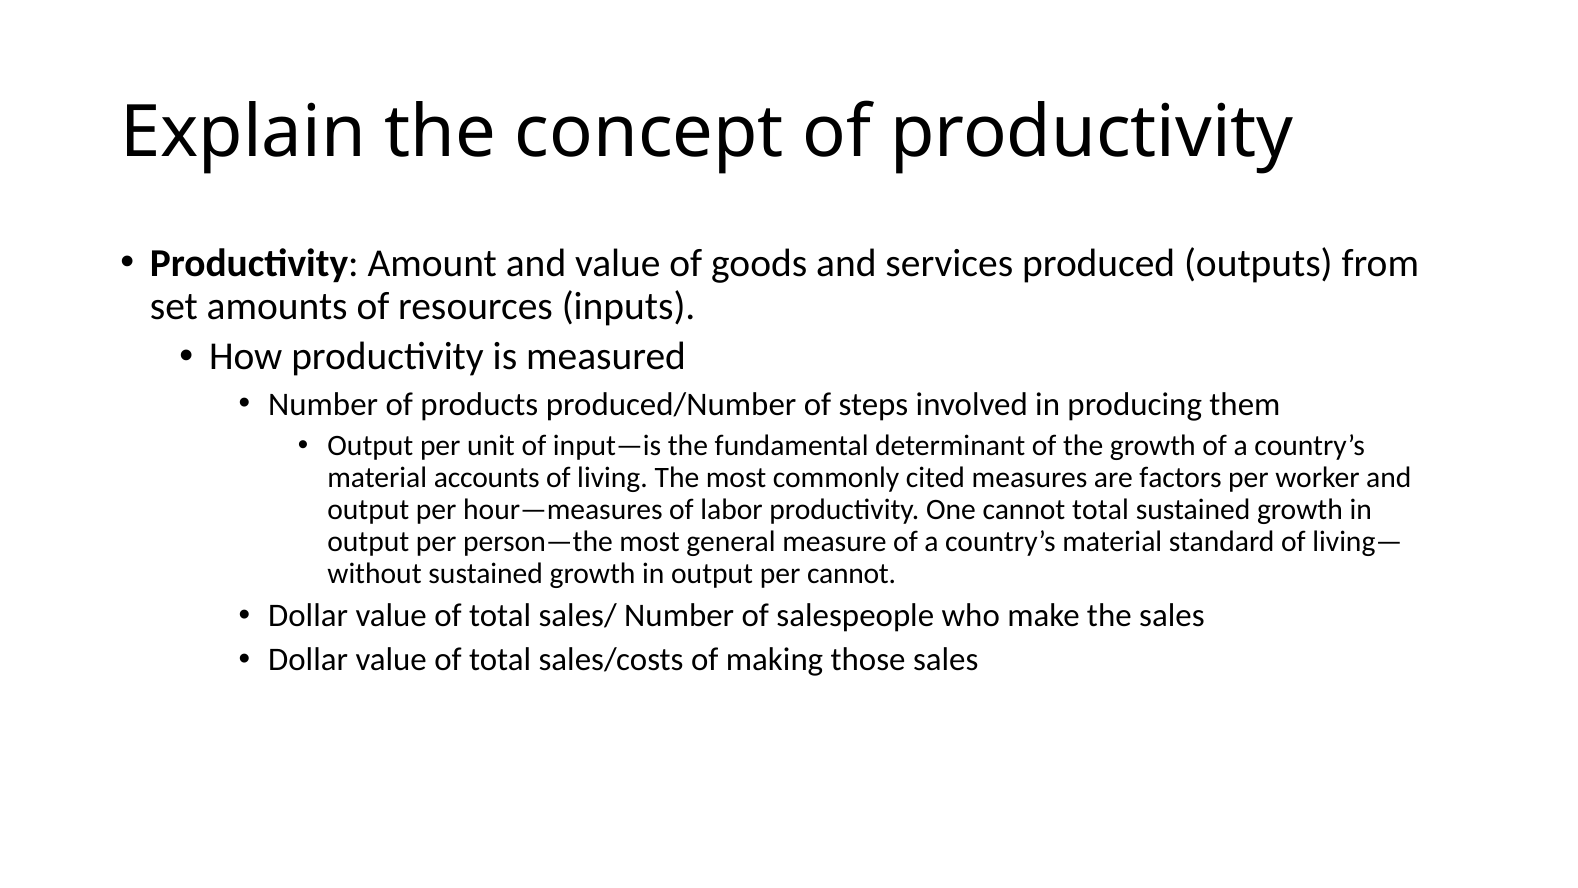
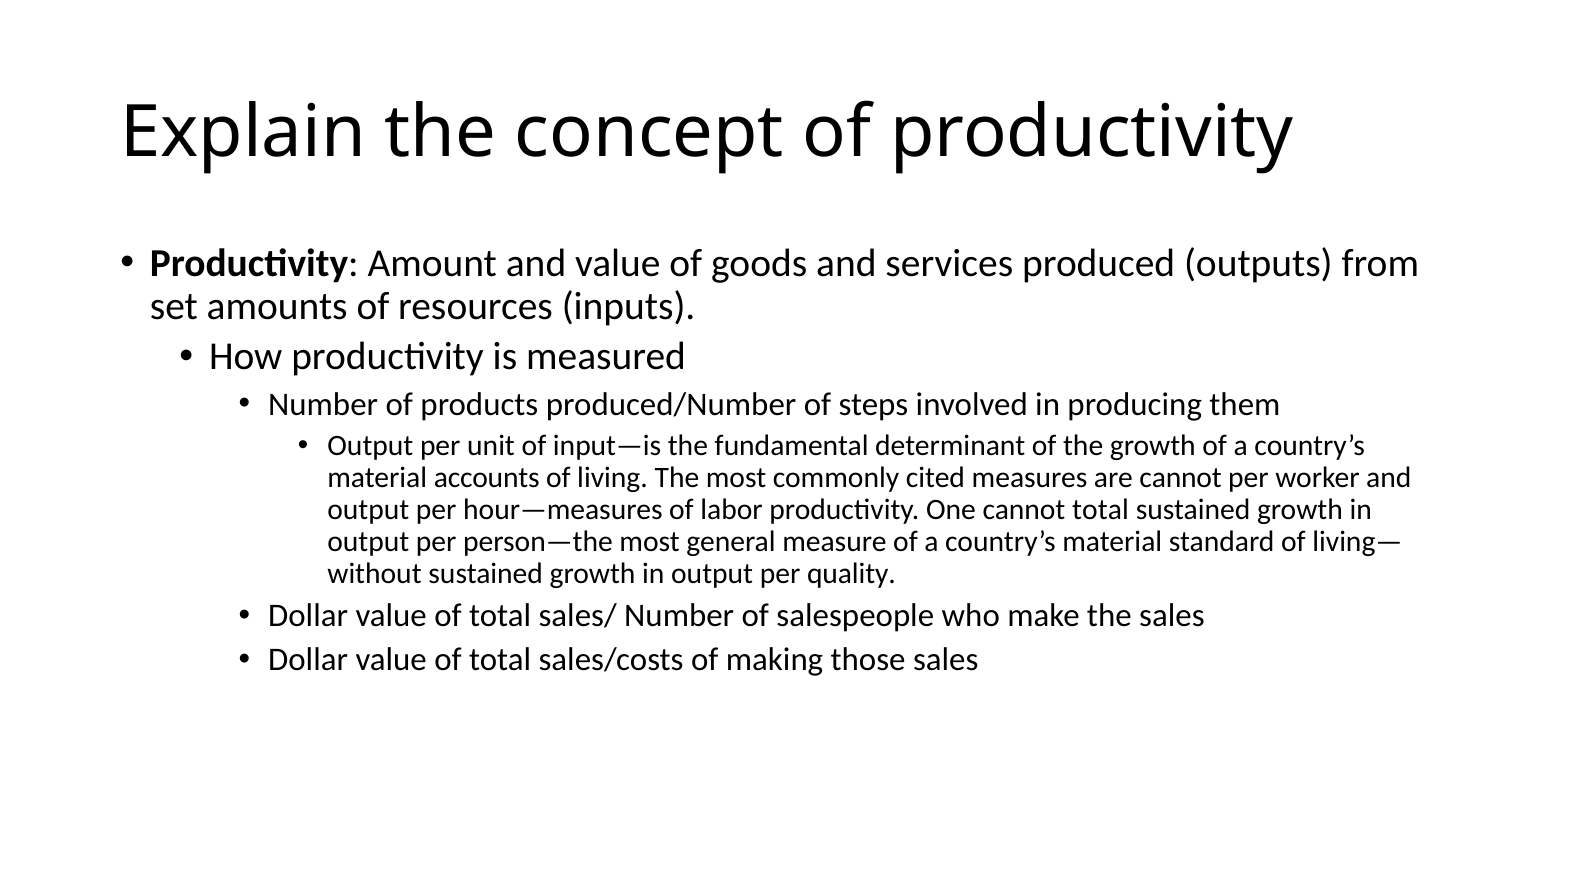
are factors: factors -> cannot
per cannot: cannot -> quality
